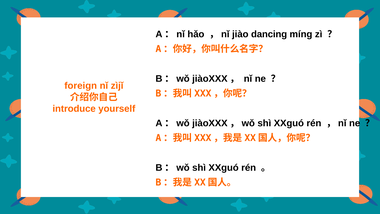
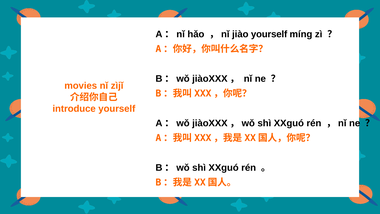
jiào dancing: dancing -> yourself
foreign: foreign -> movies
